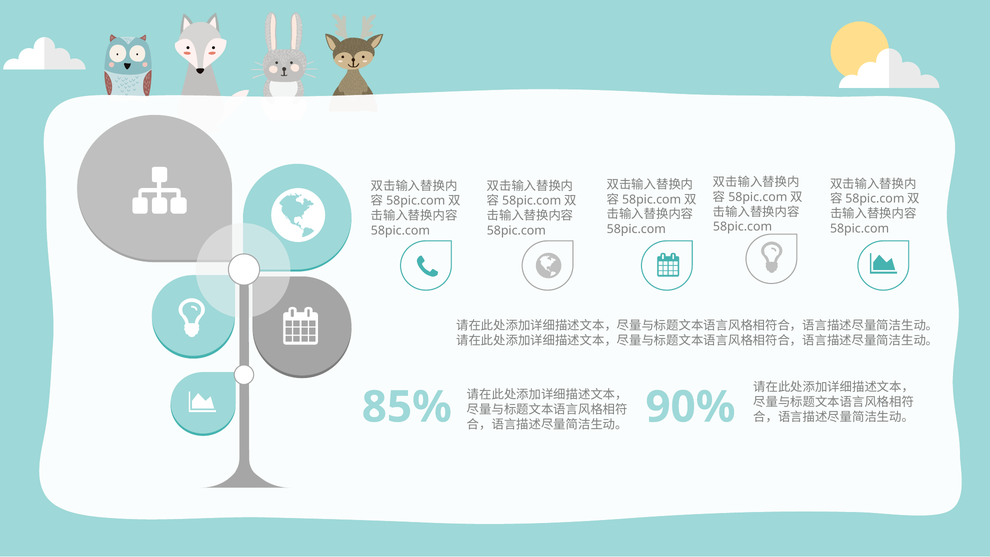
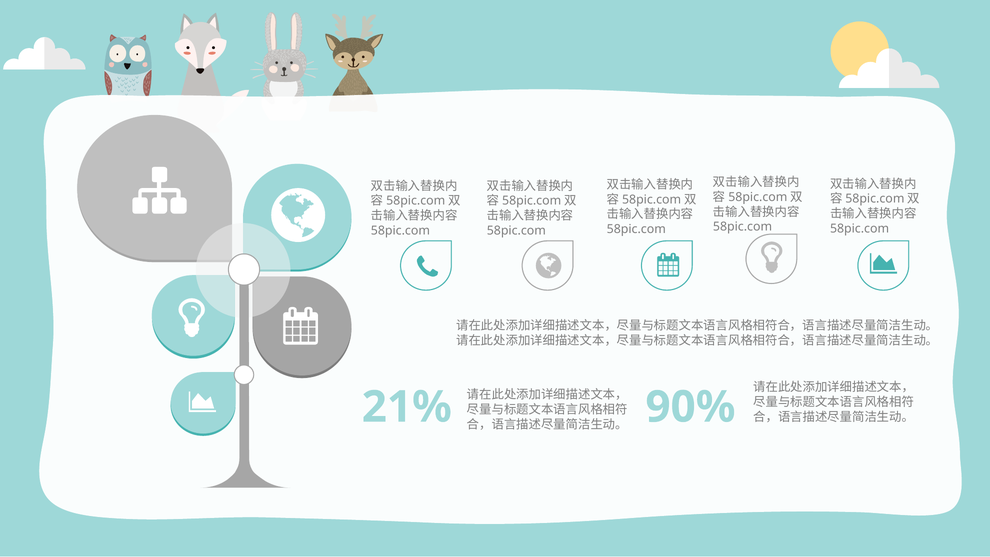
85%: 85% -> 21%
